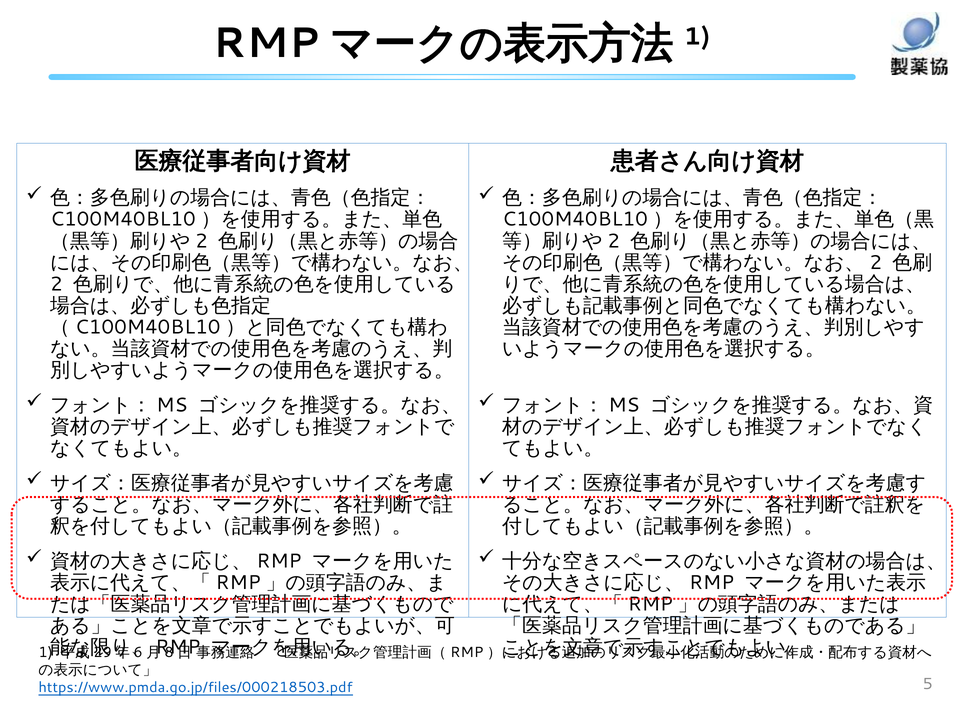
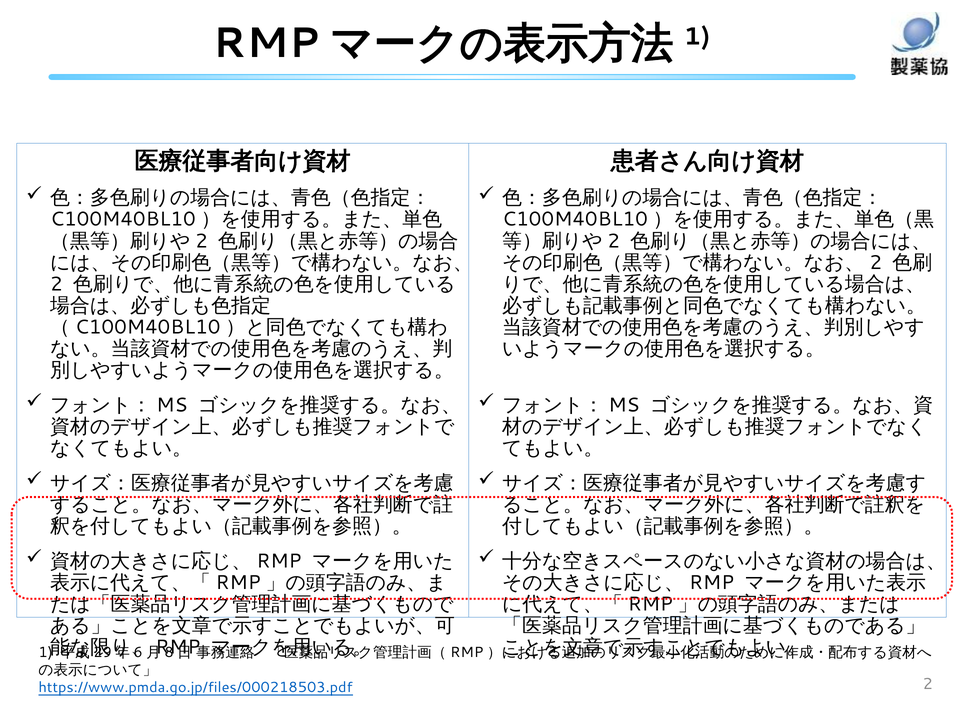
https://www.pmda.go.jp/files/000218503.pdf 5: 5 -> 2
